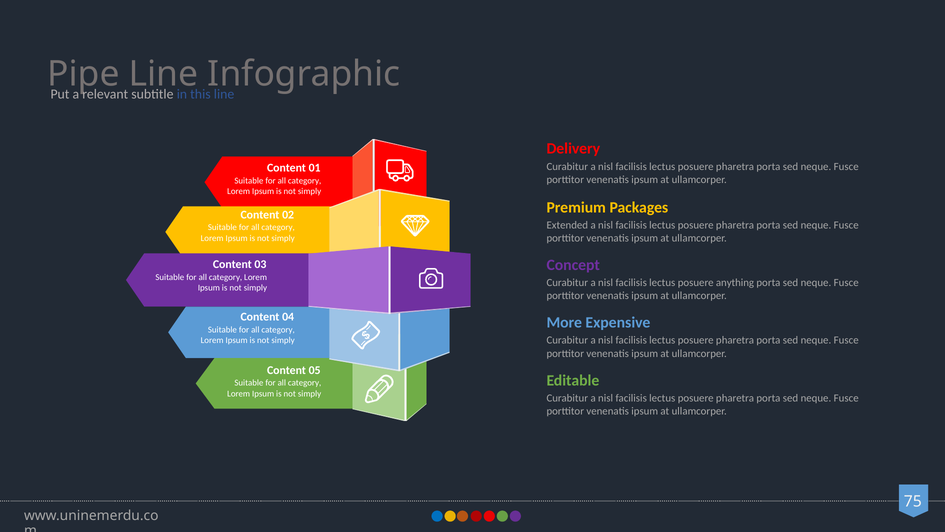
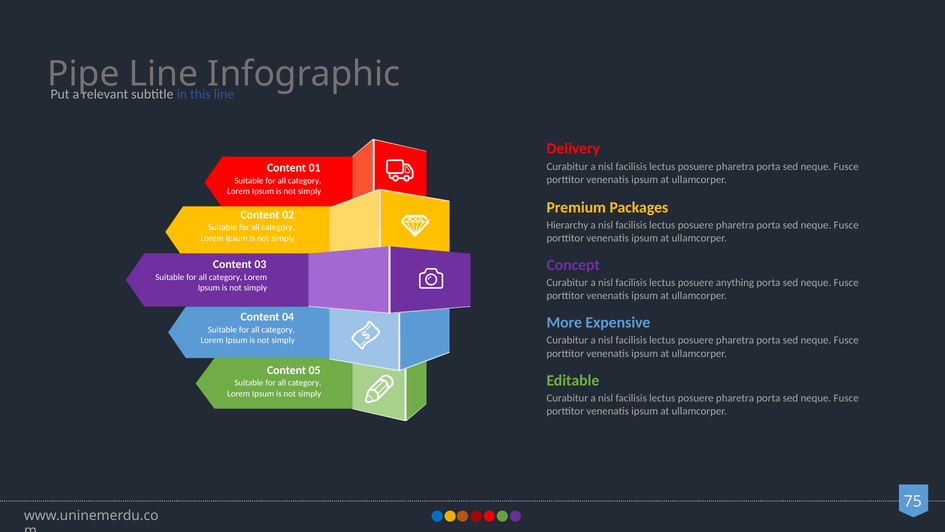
Extended: Extended -> Hierarchy
